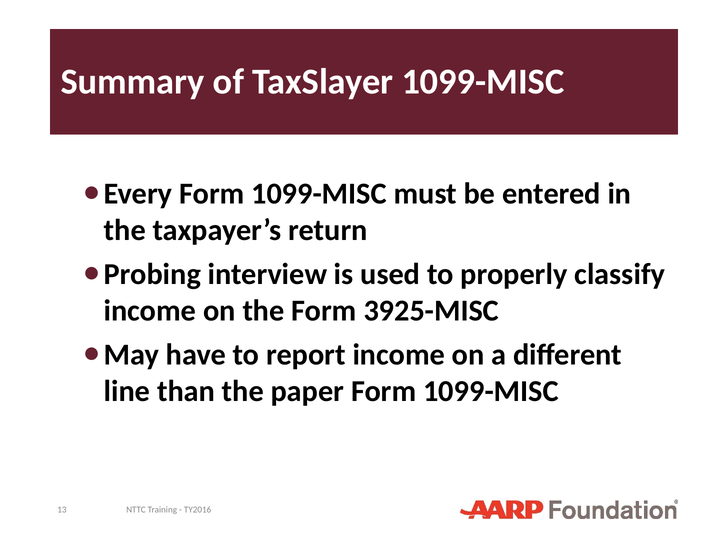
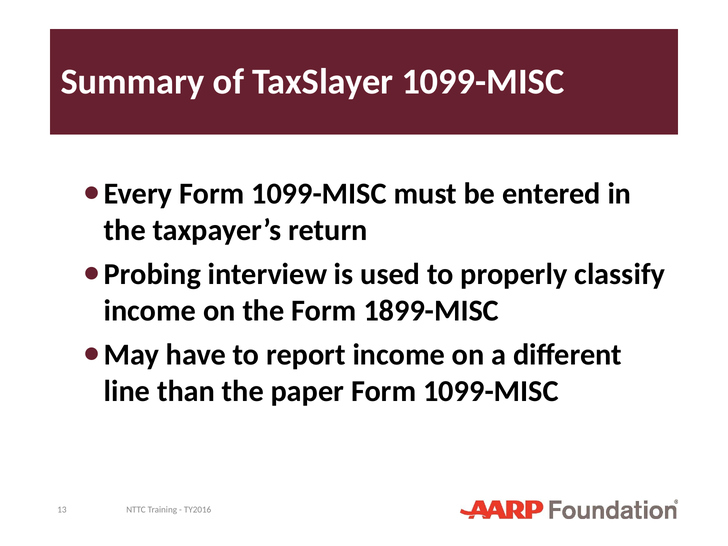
3925-MISC: 3925-MISC -> 1899-MISC
